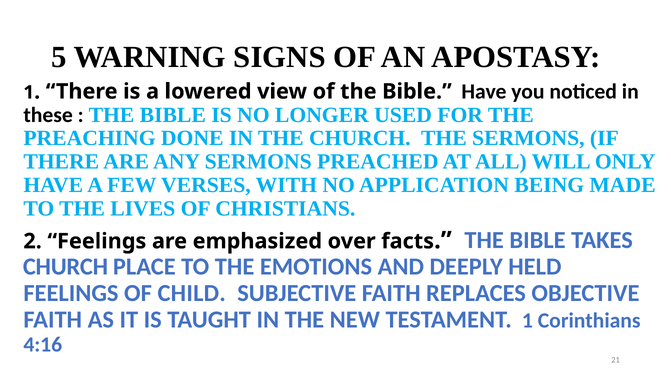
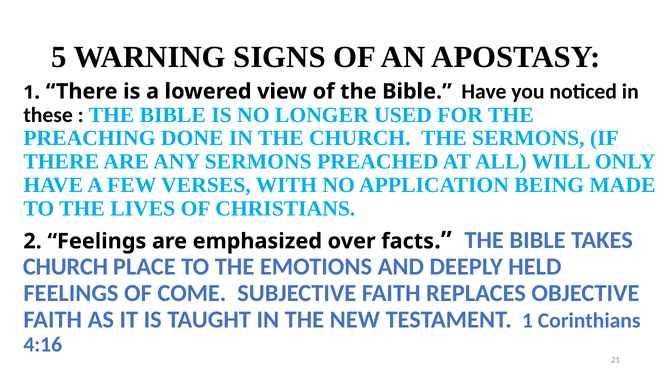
CHILD: CHILD -> COME
